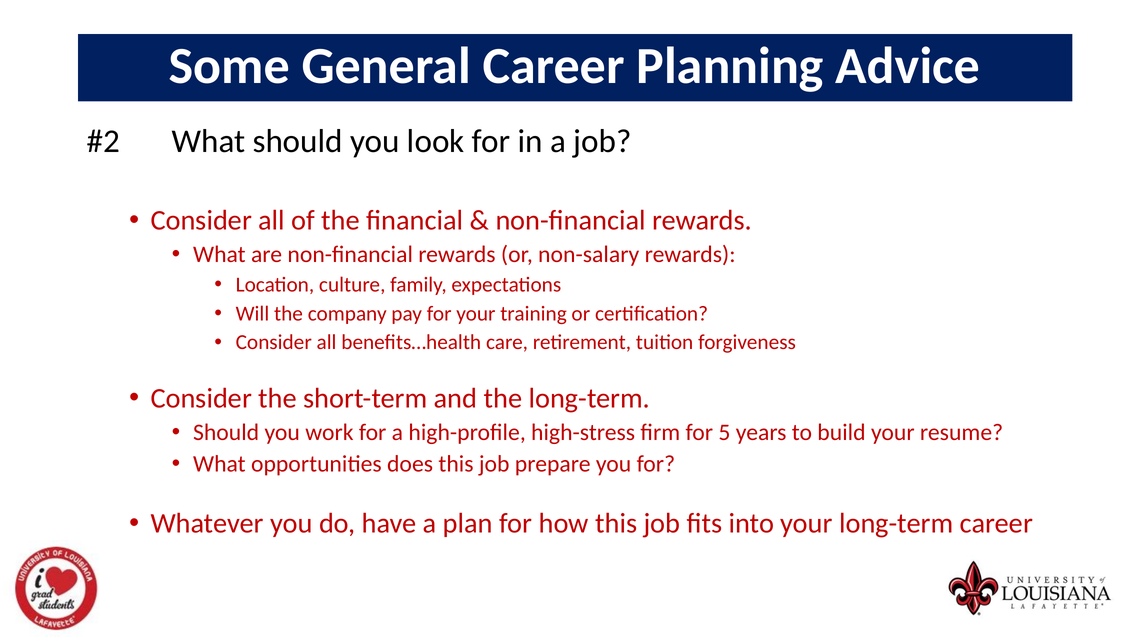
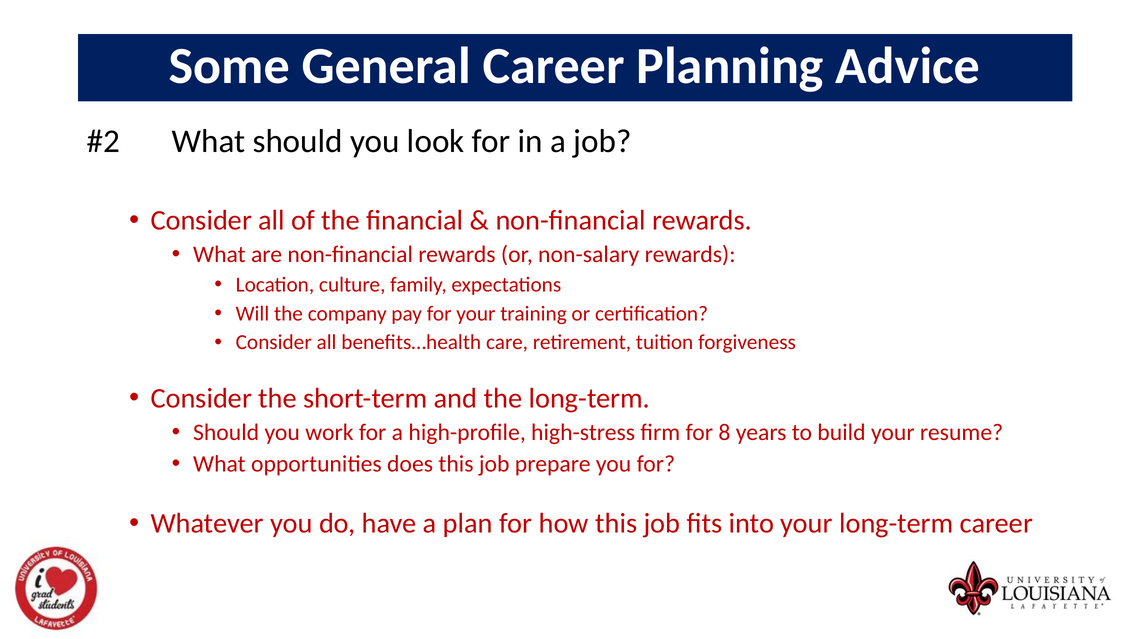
5: 5 -> 8
